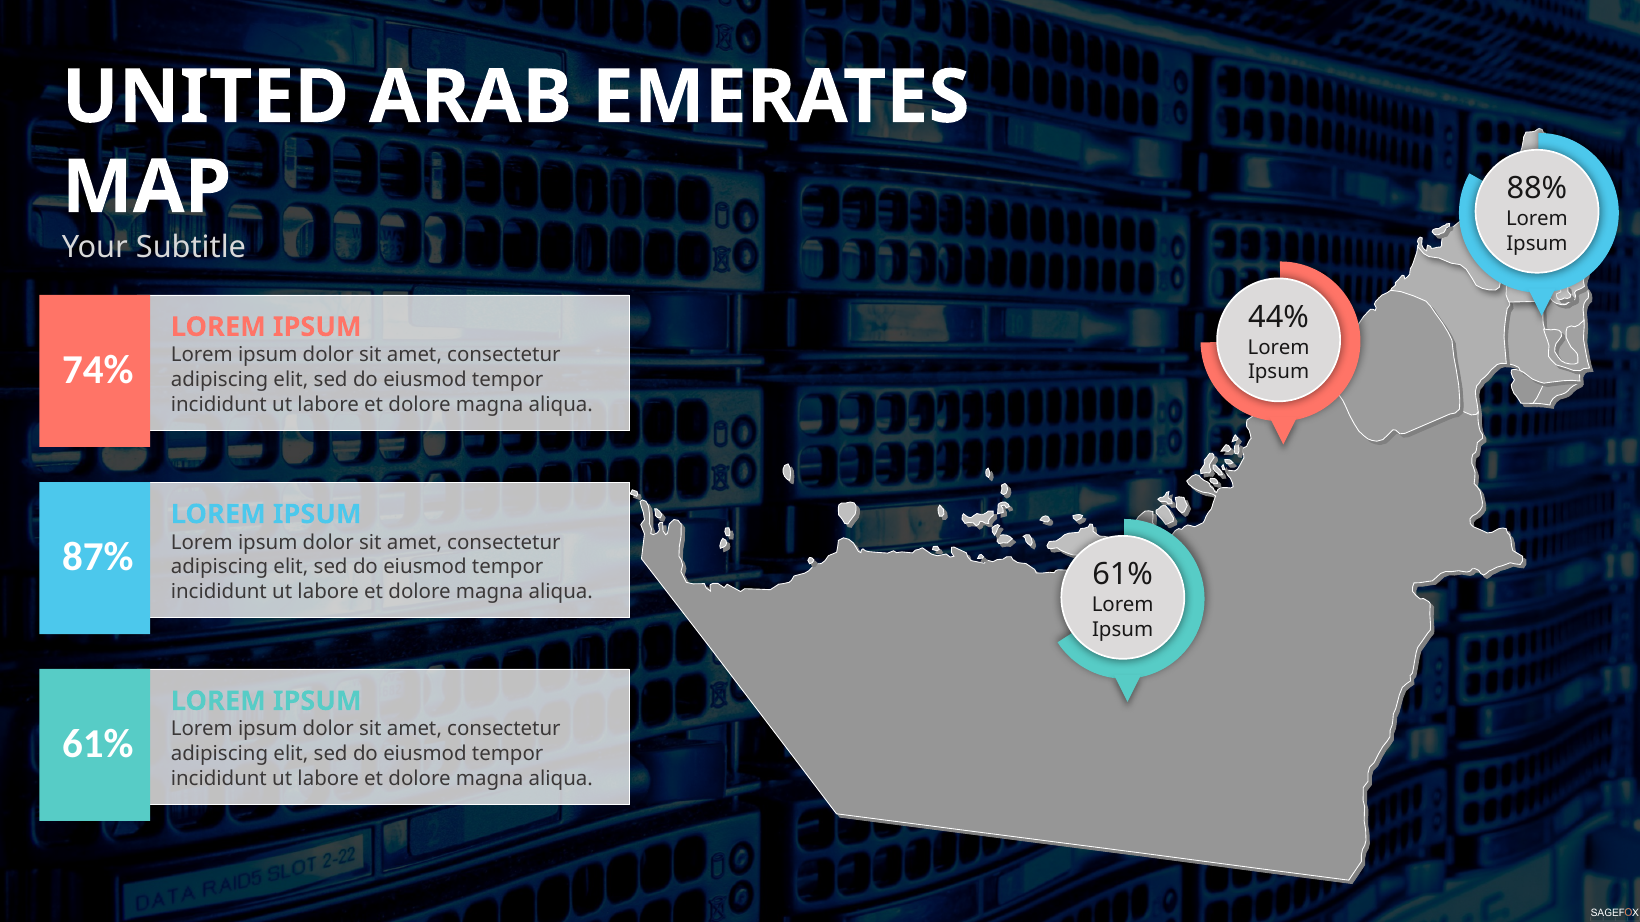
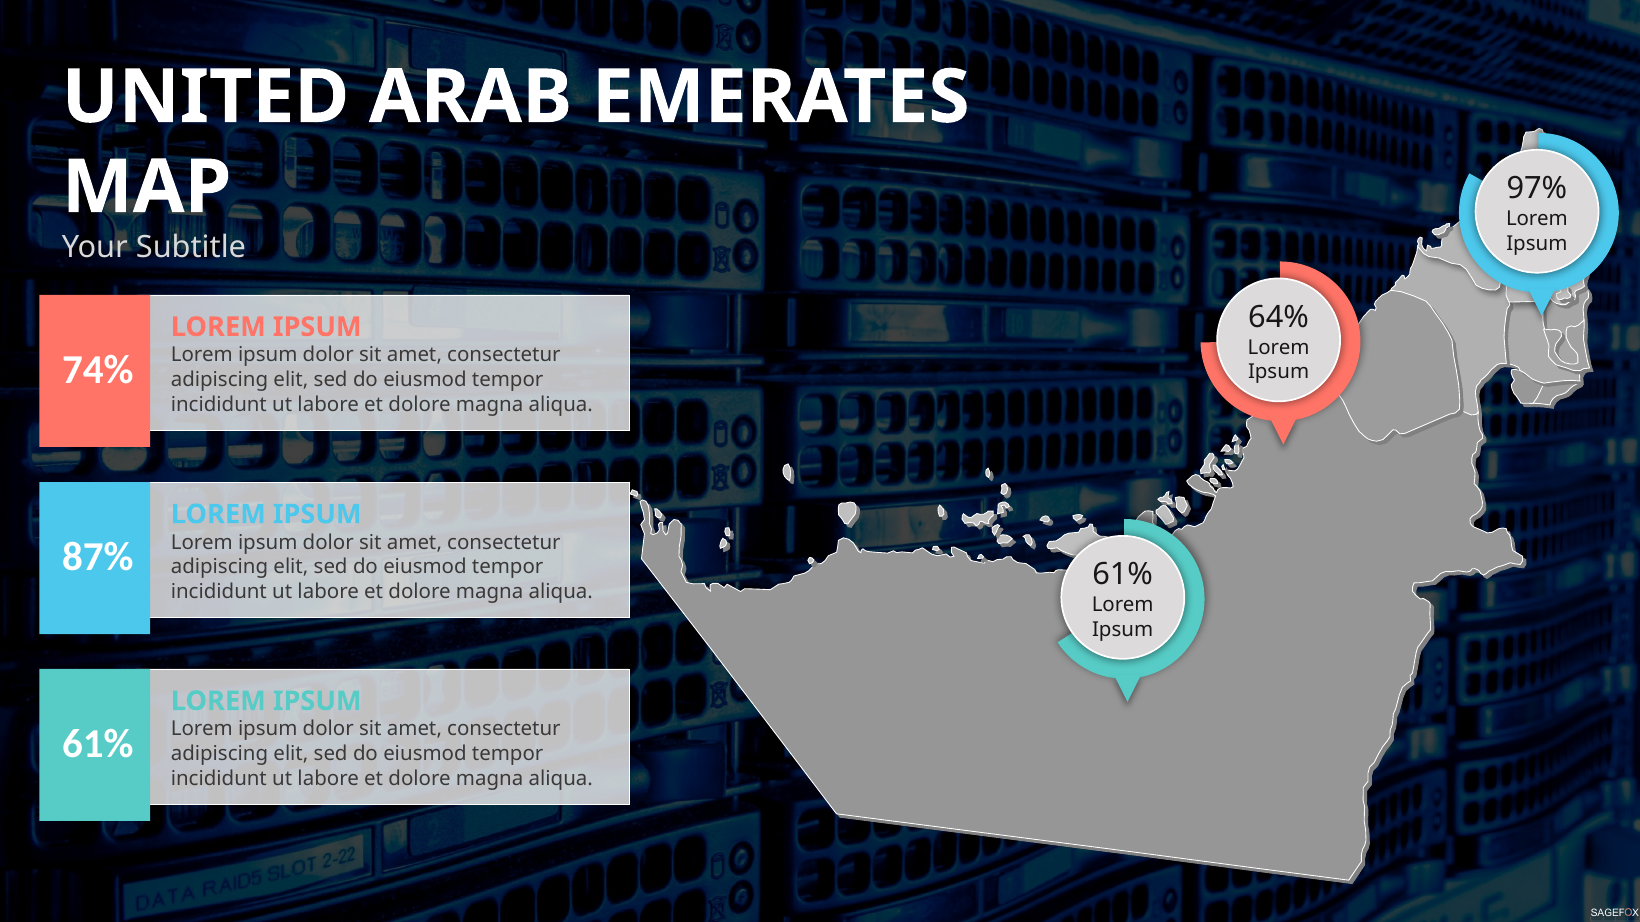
88%: 88% -> 97%
44%: 44% -> 64%
